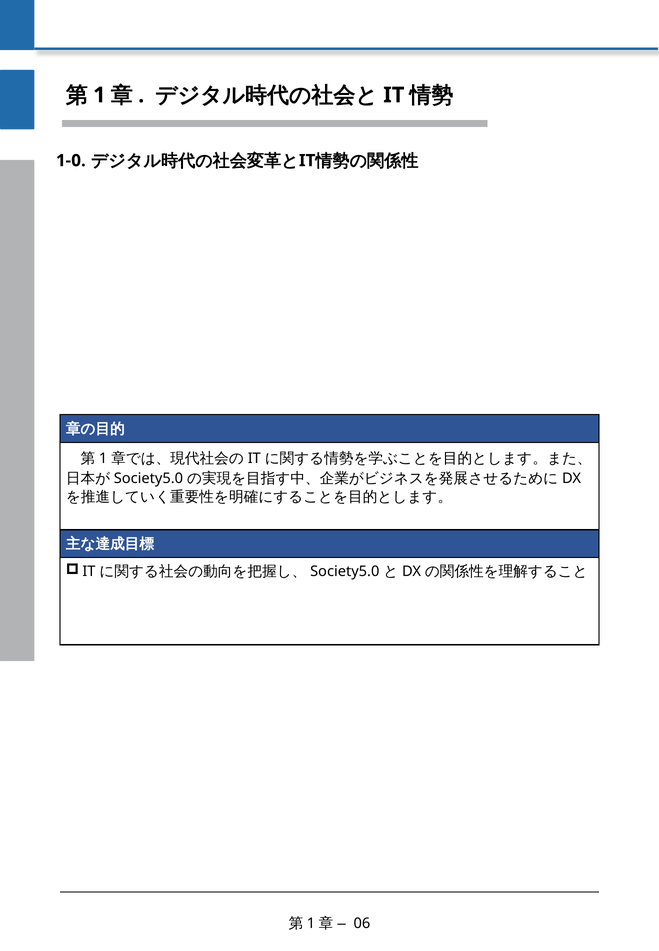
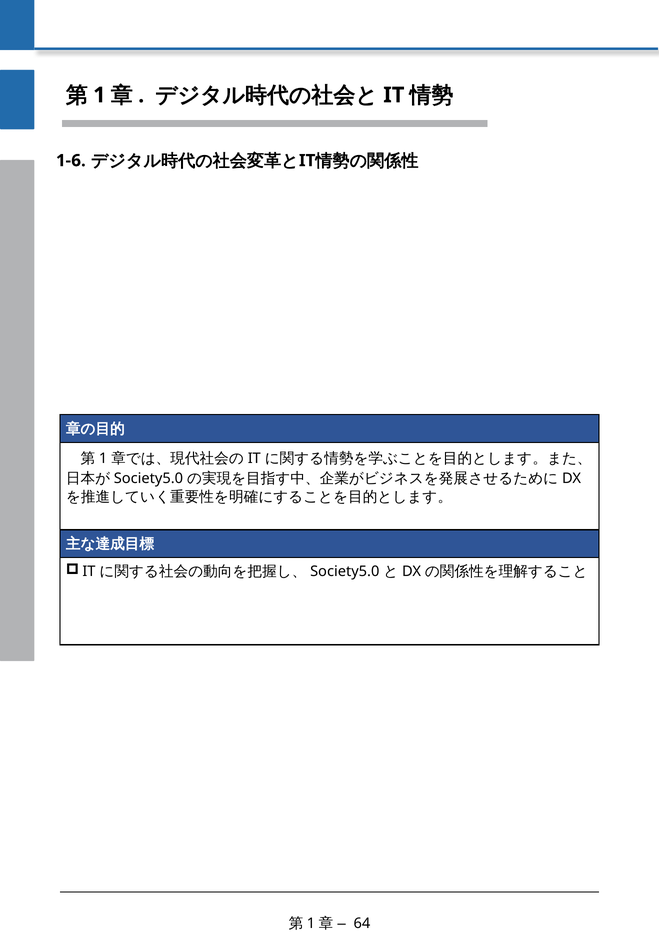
1-0: 1-0 -> 1-6
06: 06 -> 64
